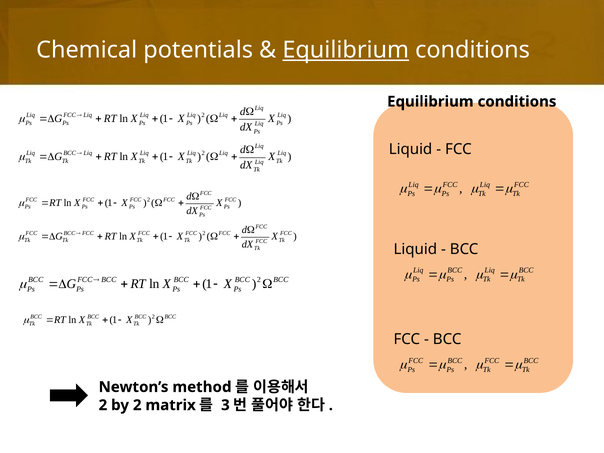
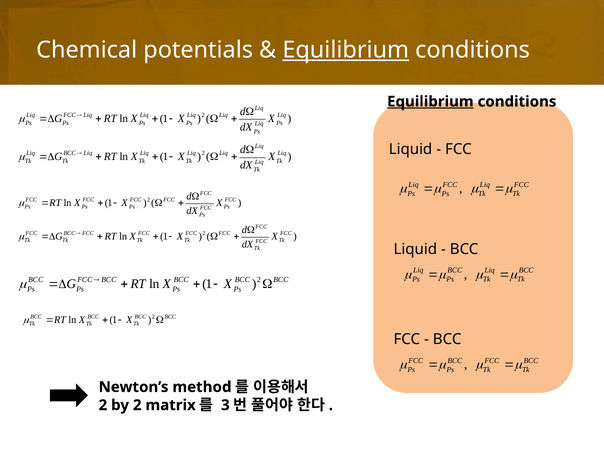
Equilibrium at (430, 102) underline: none -> present
